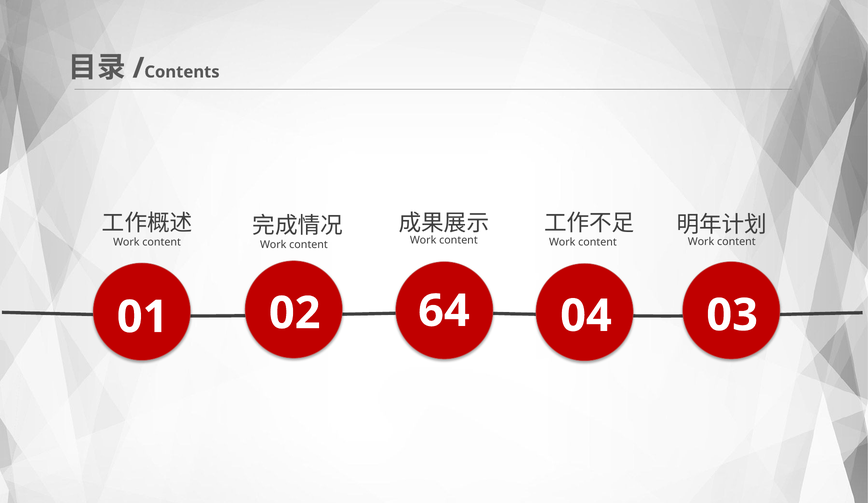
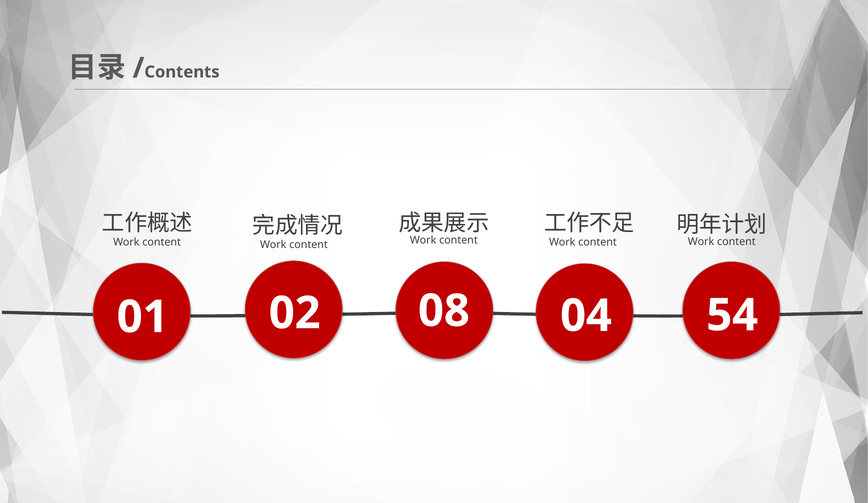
64: 64 -> 08
03: 03 -> 54
